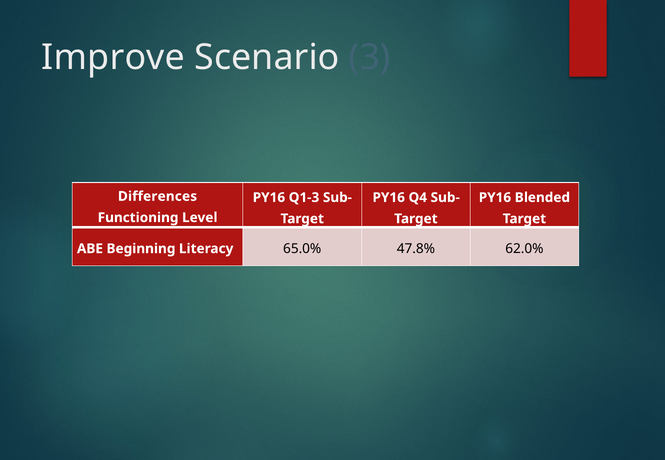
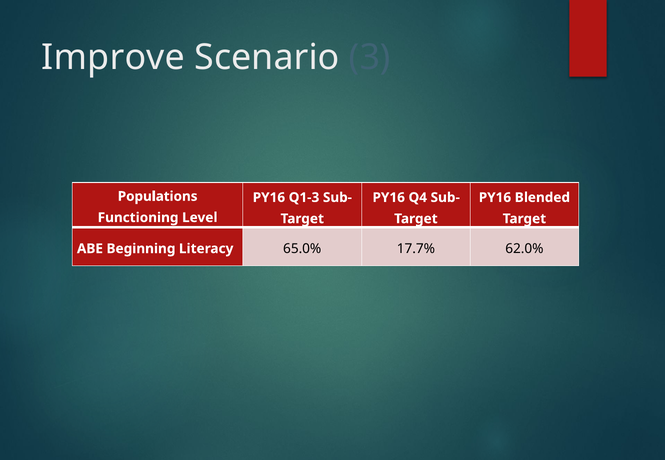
Differences: Differences -> Populations
47.8%: 47.8% -> 17.7%
